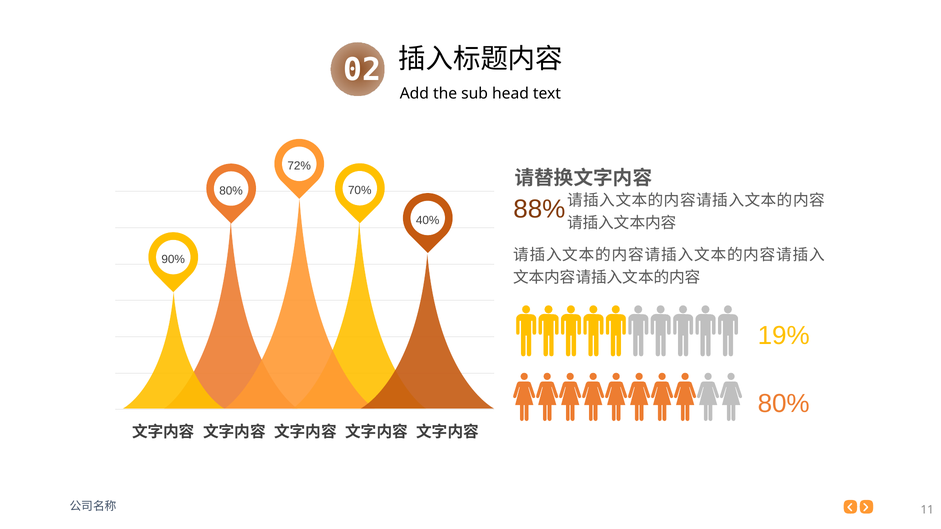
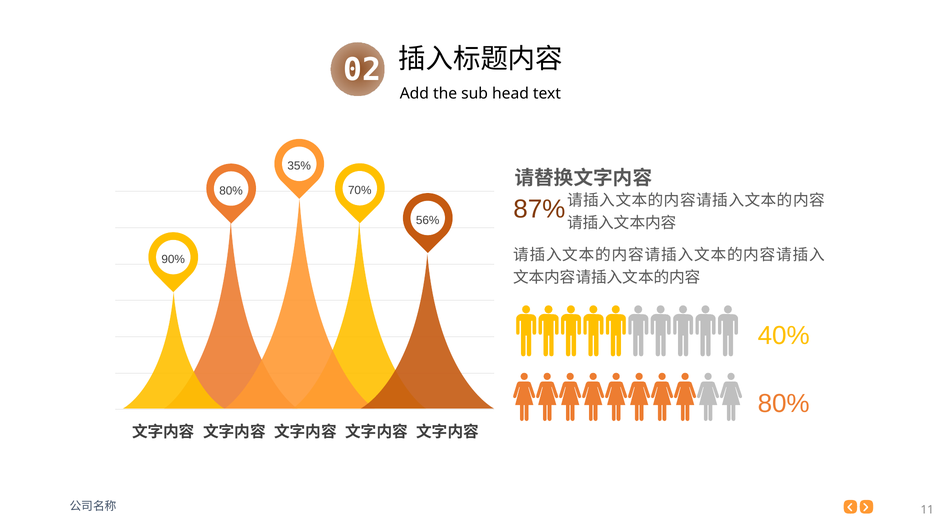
72%: 72% -> 35%
88%: 88% -> 87%
40%: 40% -> 56%
19%: 19% -> 40%
